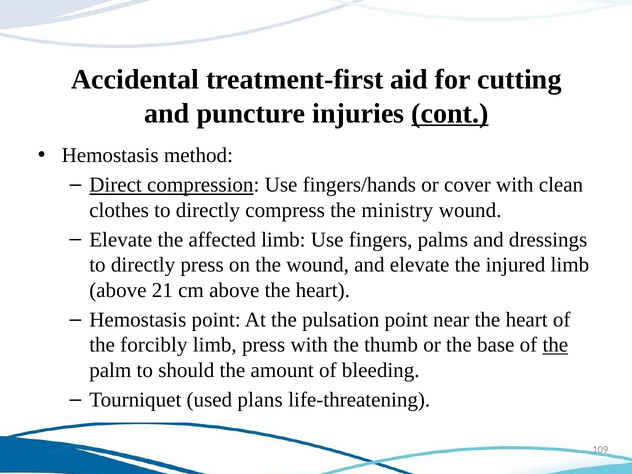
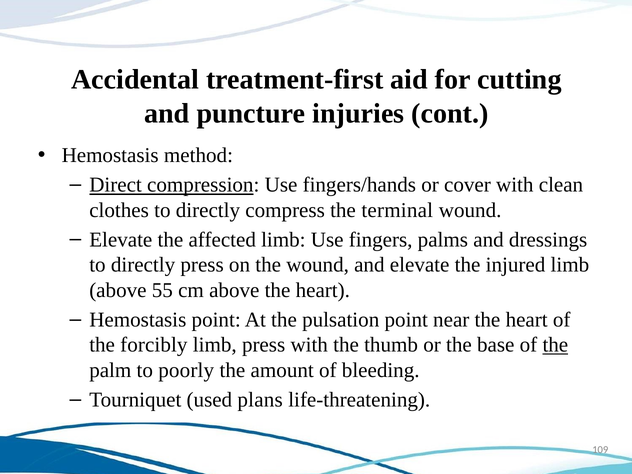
cont underline: present -> none
ministry: ministry -> terminal
21: 21 -> 55
should: should -> poorly
